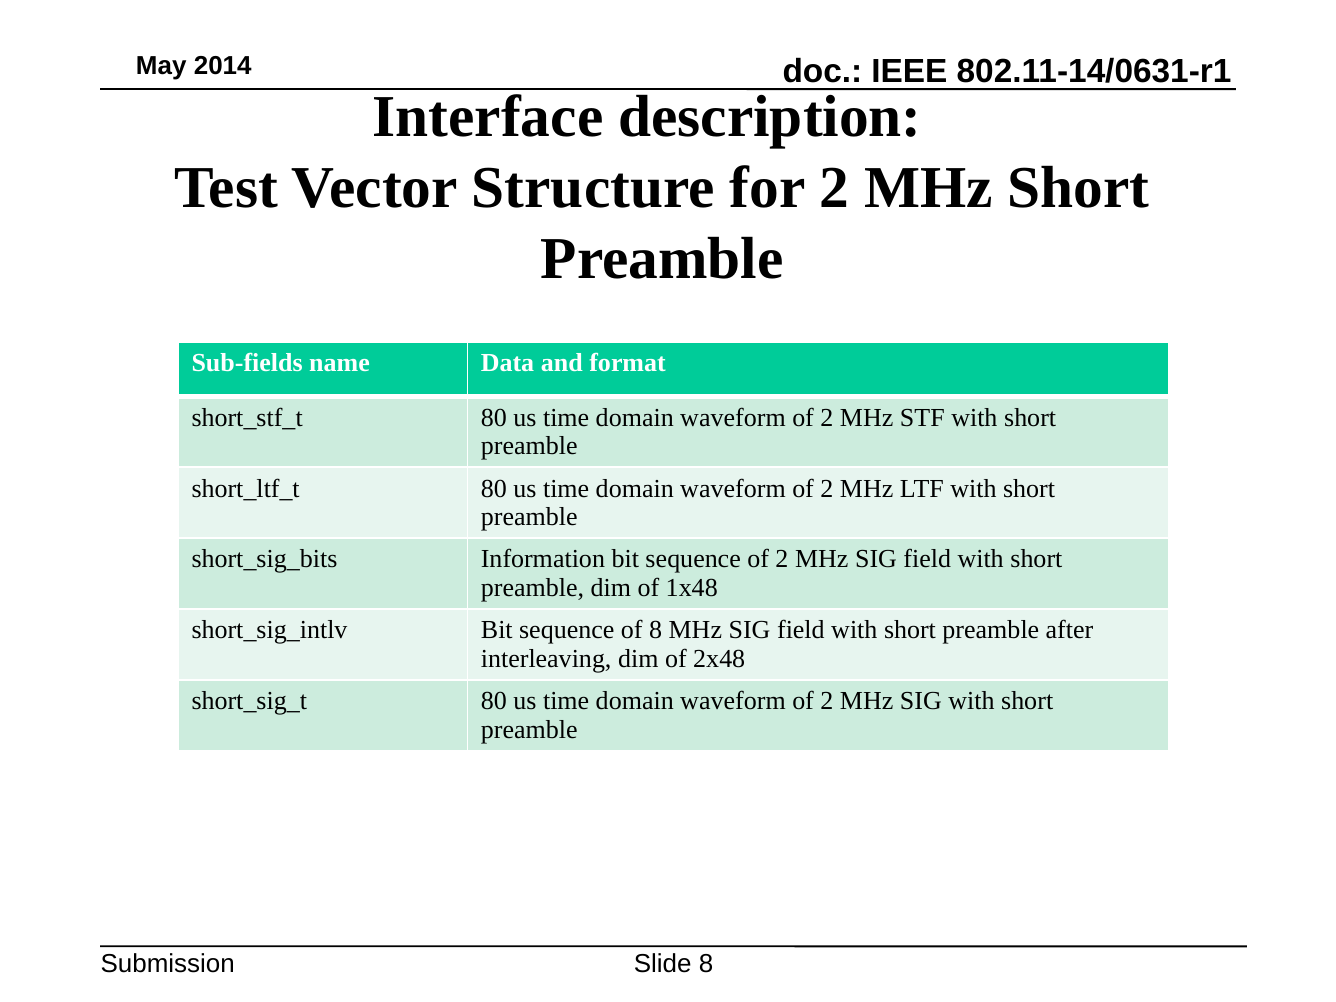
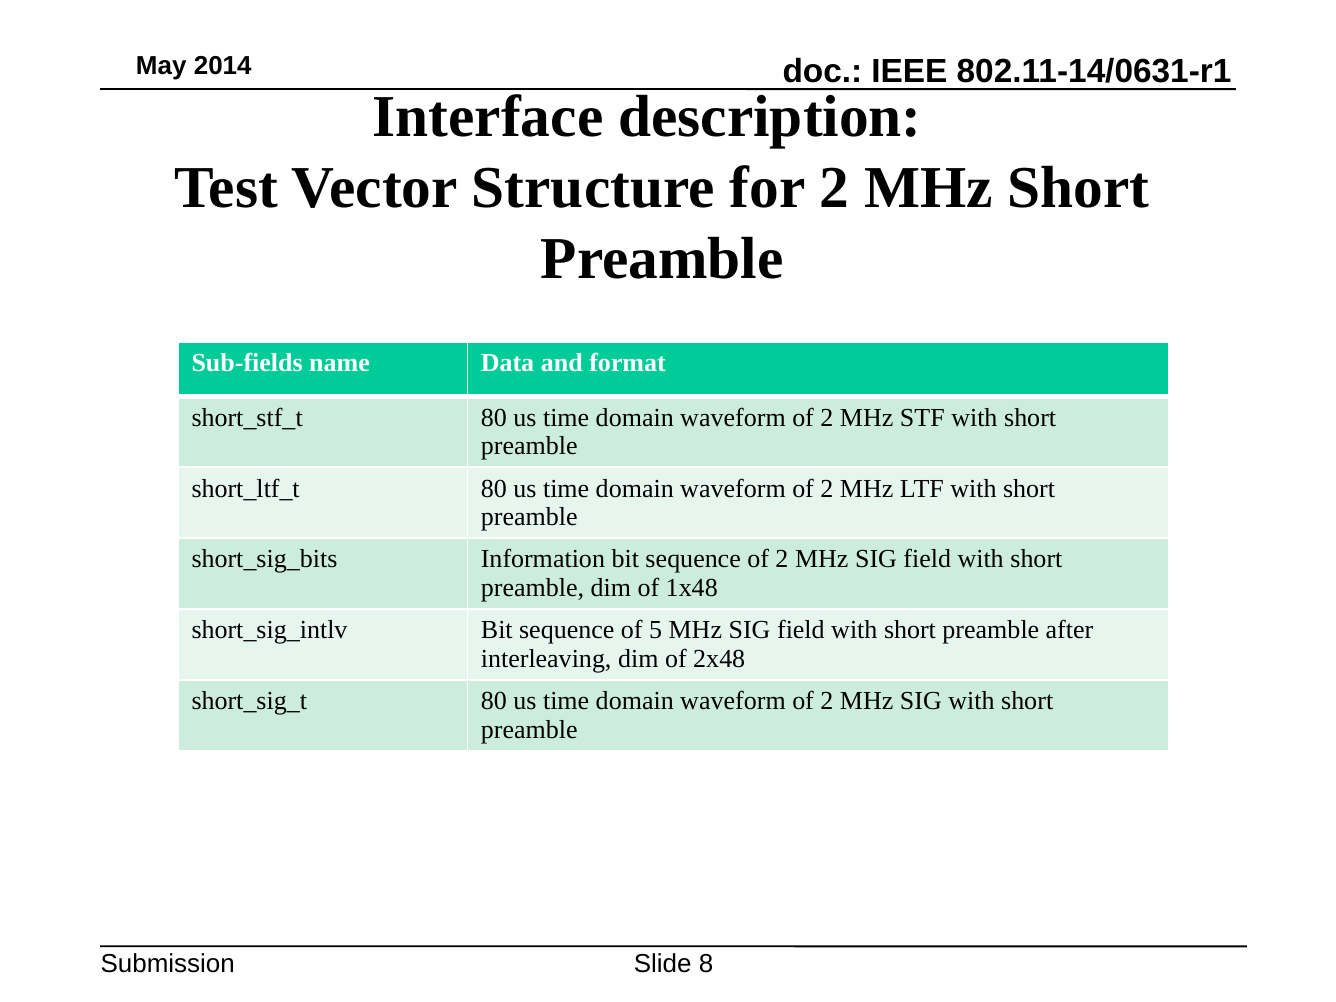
of 8: 8 -> 5
